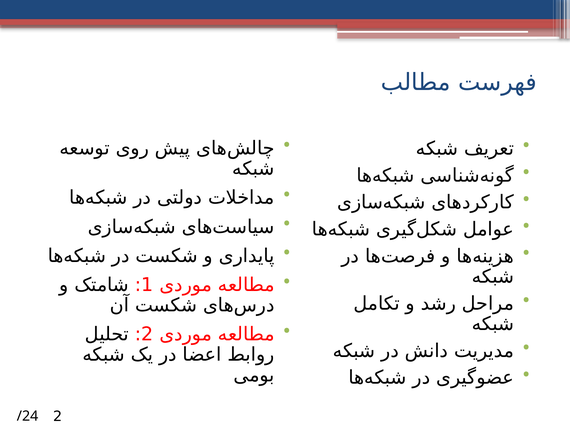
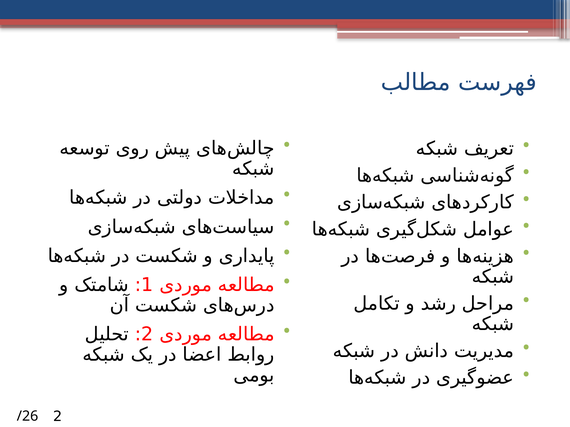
/24: /24 -> /26
